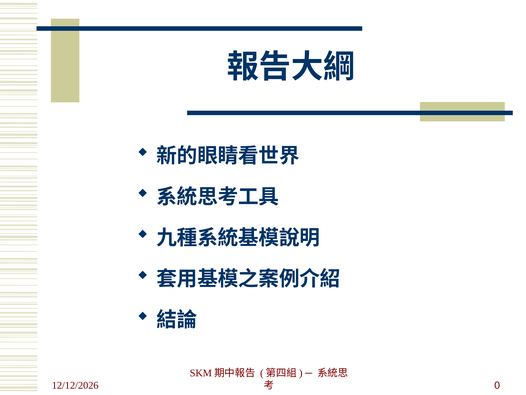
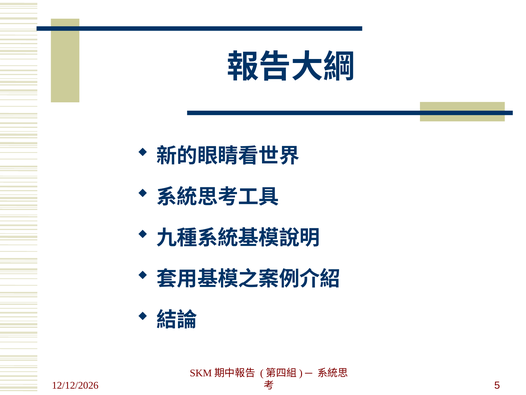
0: 0 -> 5
